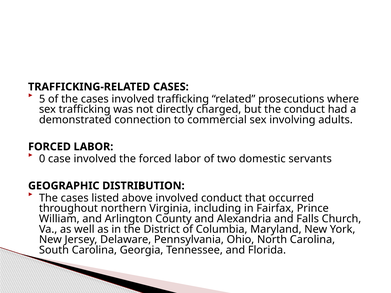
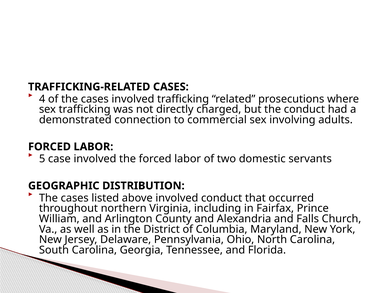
5: 5 -> 4
0: 0 -> 5
